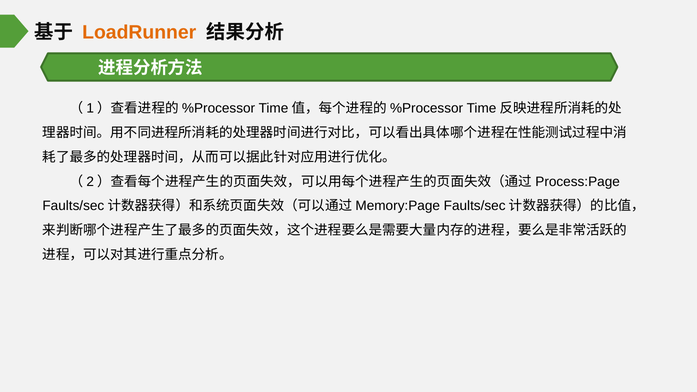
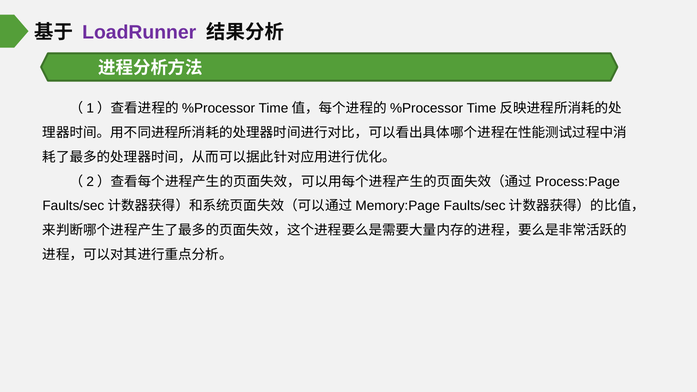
LoadRunner colour: orange -> purple
